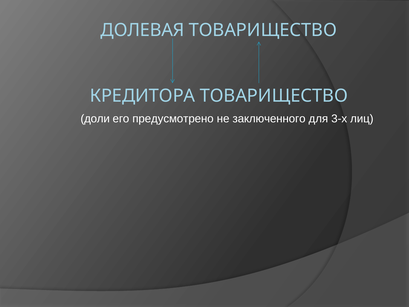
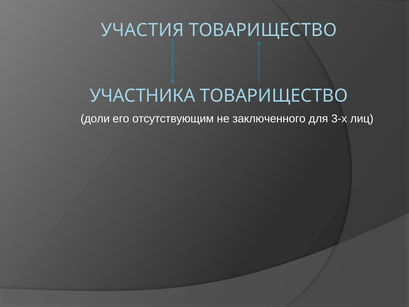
ДОЛЕВАЯ: ДОЛЕВАЯ -> УЧАСТИЯ
КРЕДИТОРА: КРЕДИТОРА -> УЧАСТНИКА
предусмотрено: предусмотрено -> отсутствующим
